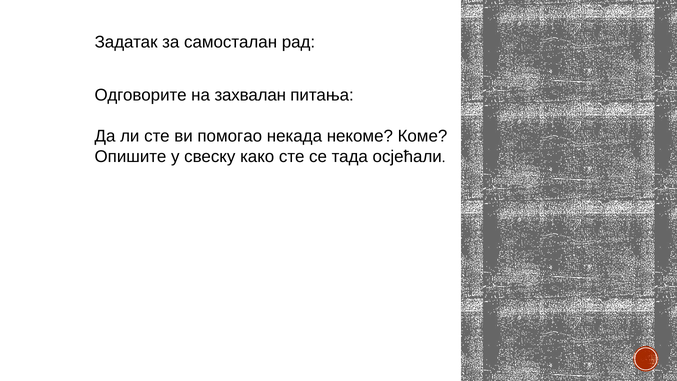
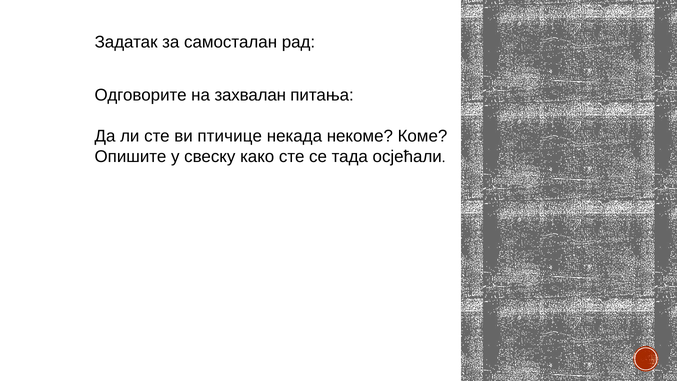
помогао: помогао -> птичице
